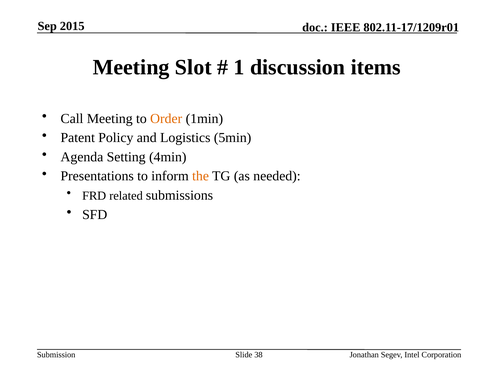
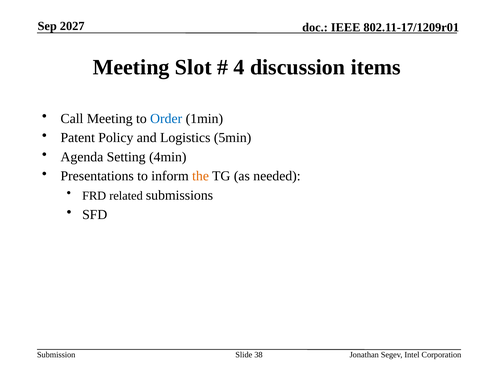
2015: 2015 -> 2027
1: 1 -> 4
Order colour: orange -> blue
